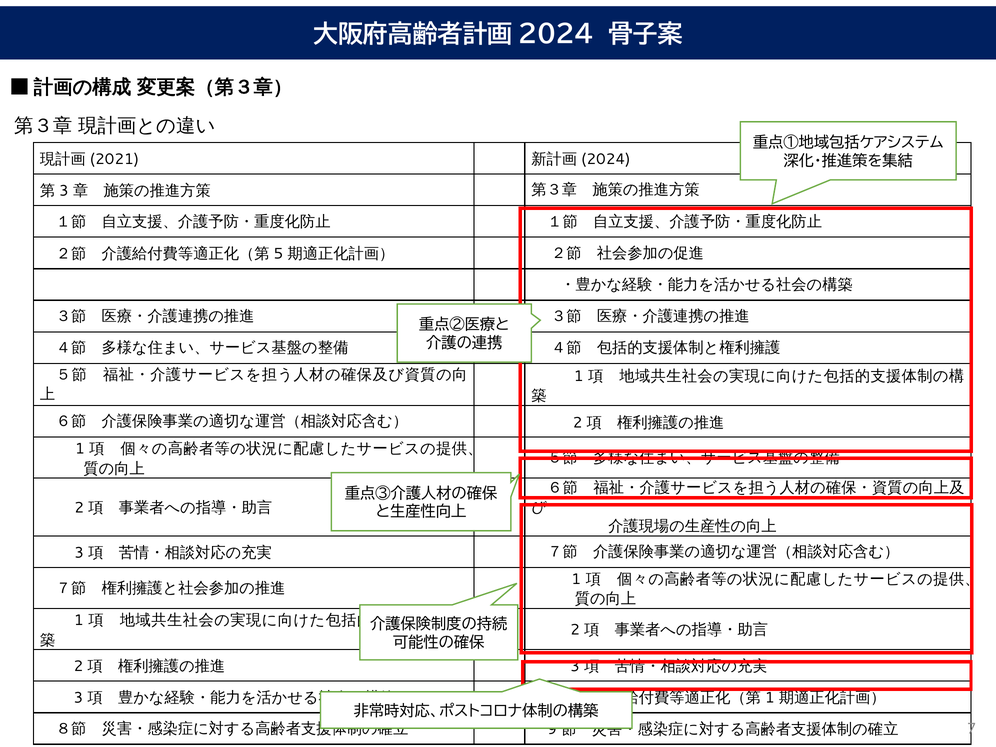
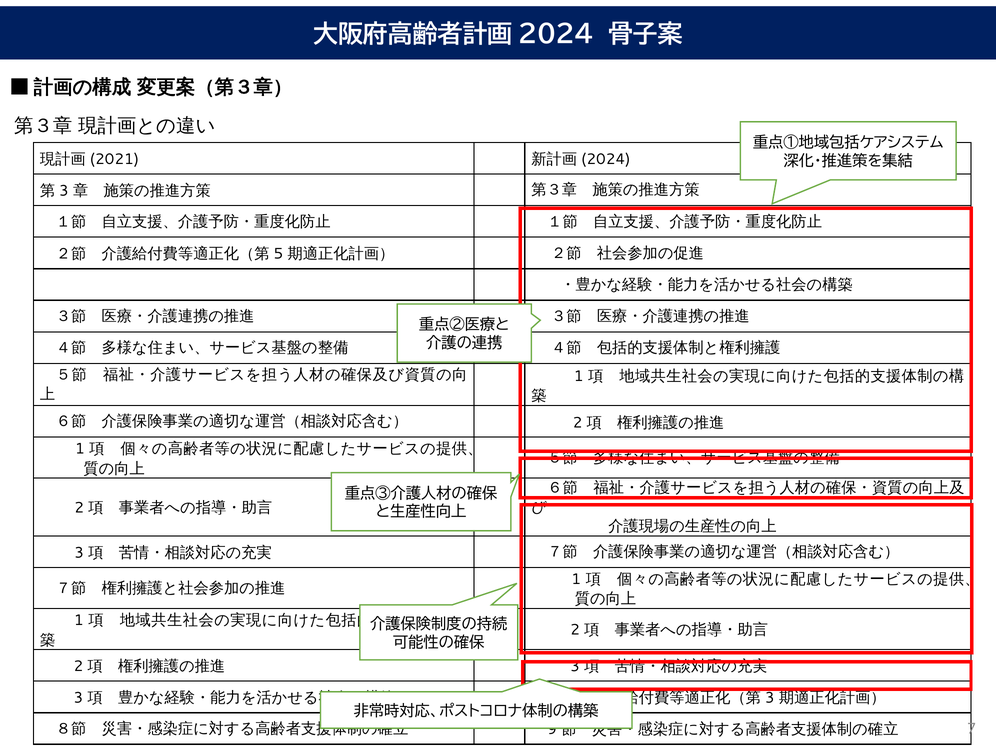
1 at (770, 698): 1 -> 3
